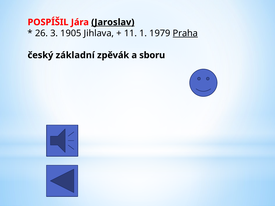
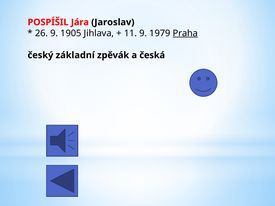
Jaroslav underline: present -> none
26 3: 3 -> 9
11 1: 1 -> 9
sboru: sboru -> česká
